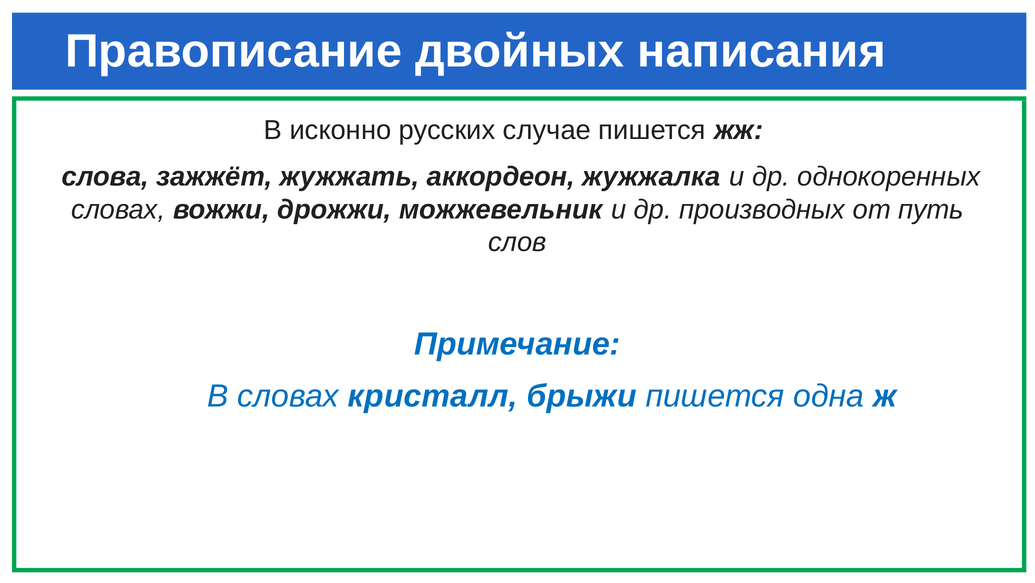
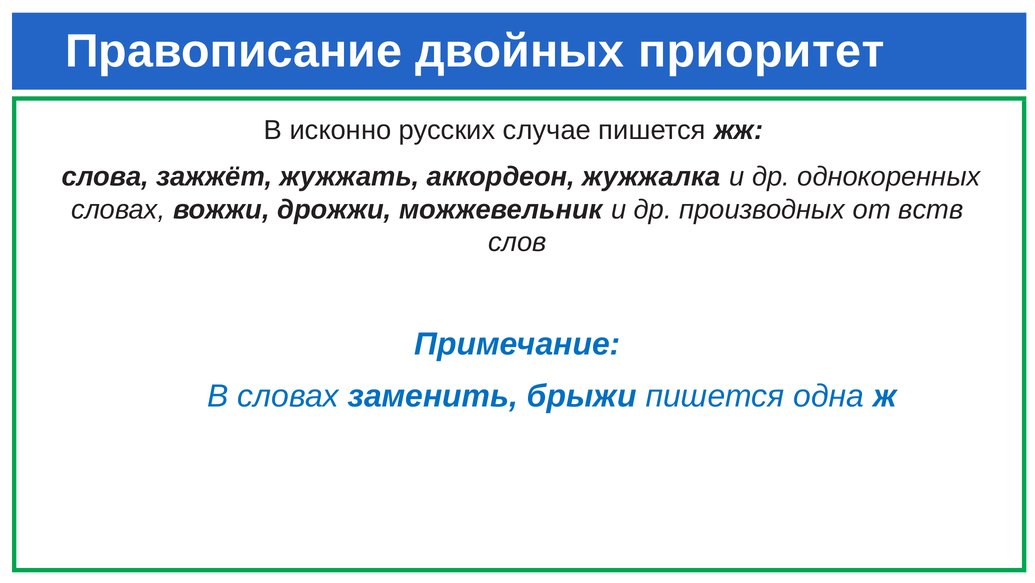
написания: написания -> приоритет
путь: путь -> вств
кристалл: кристалл -> заменить
